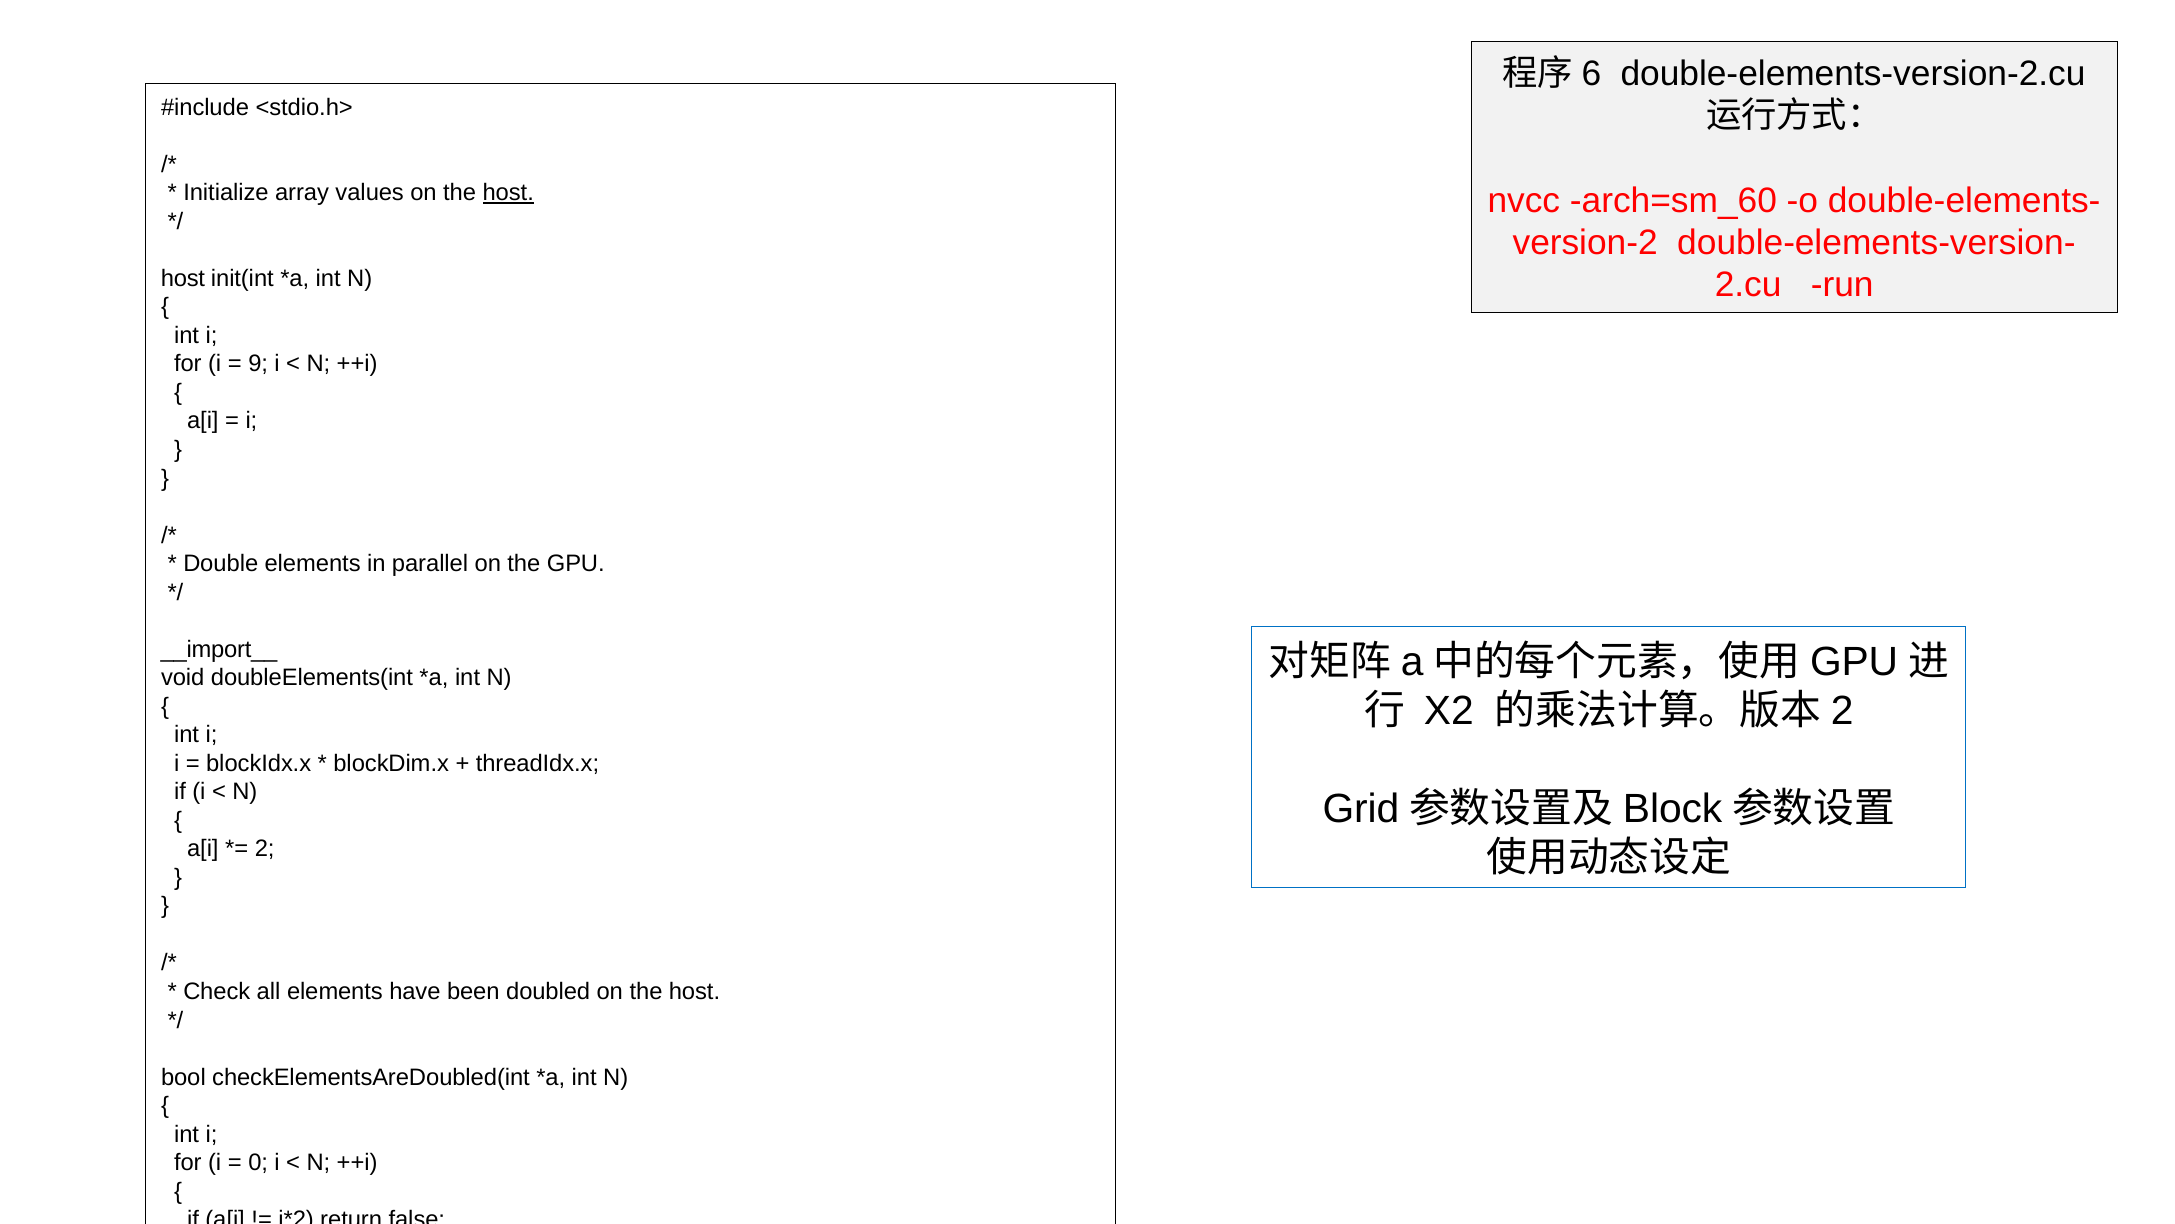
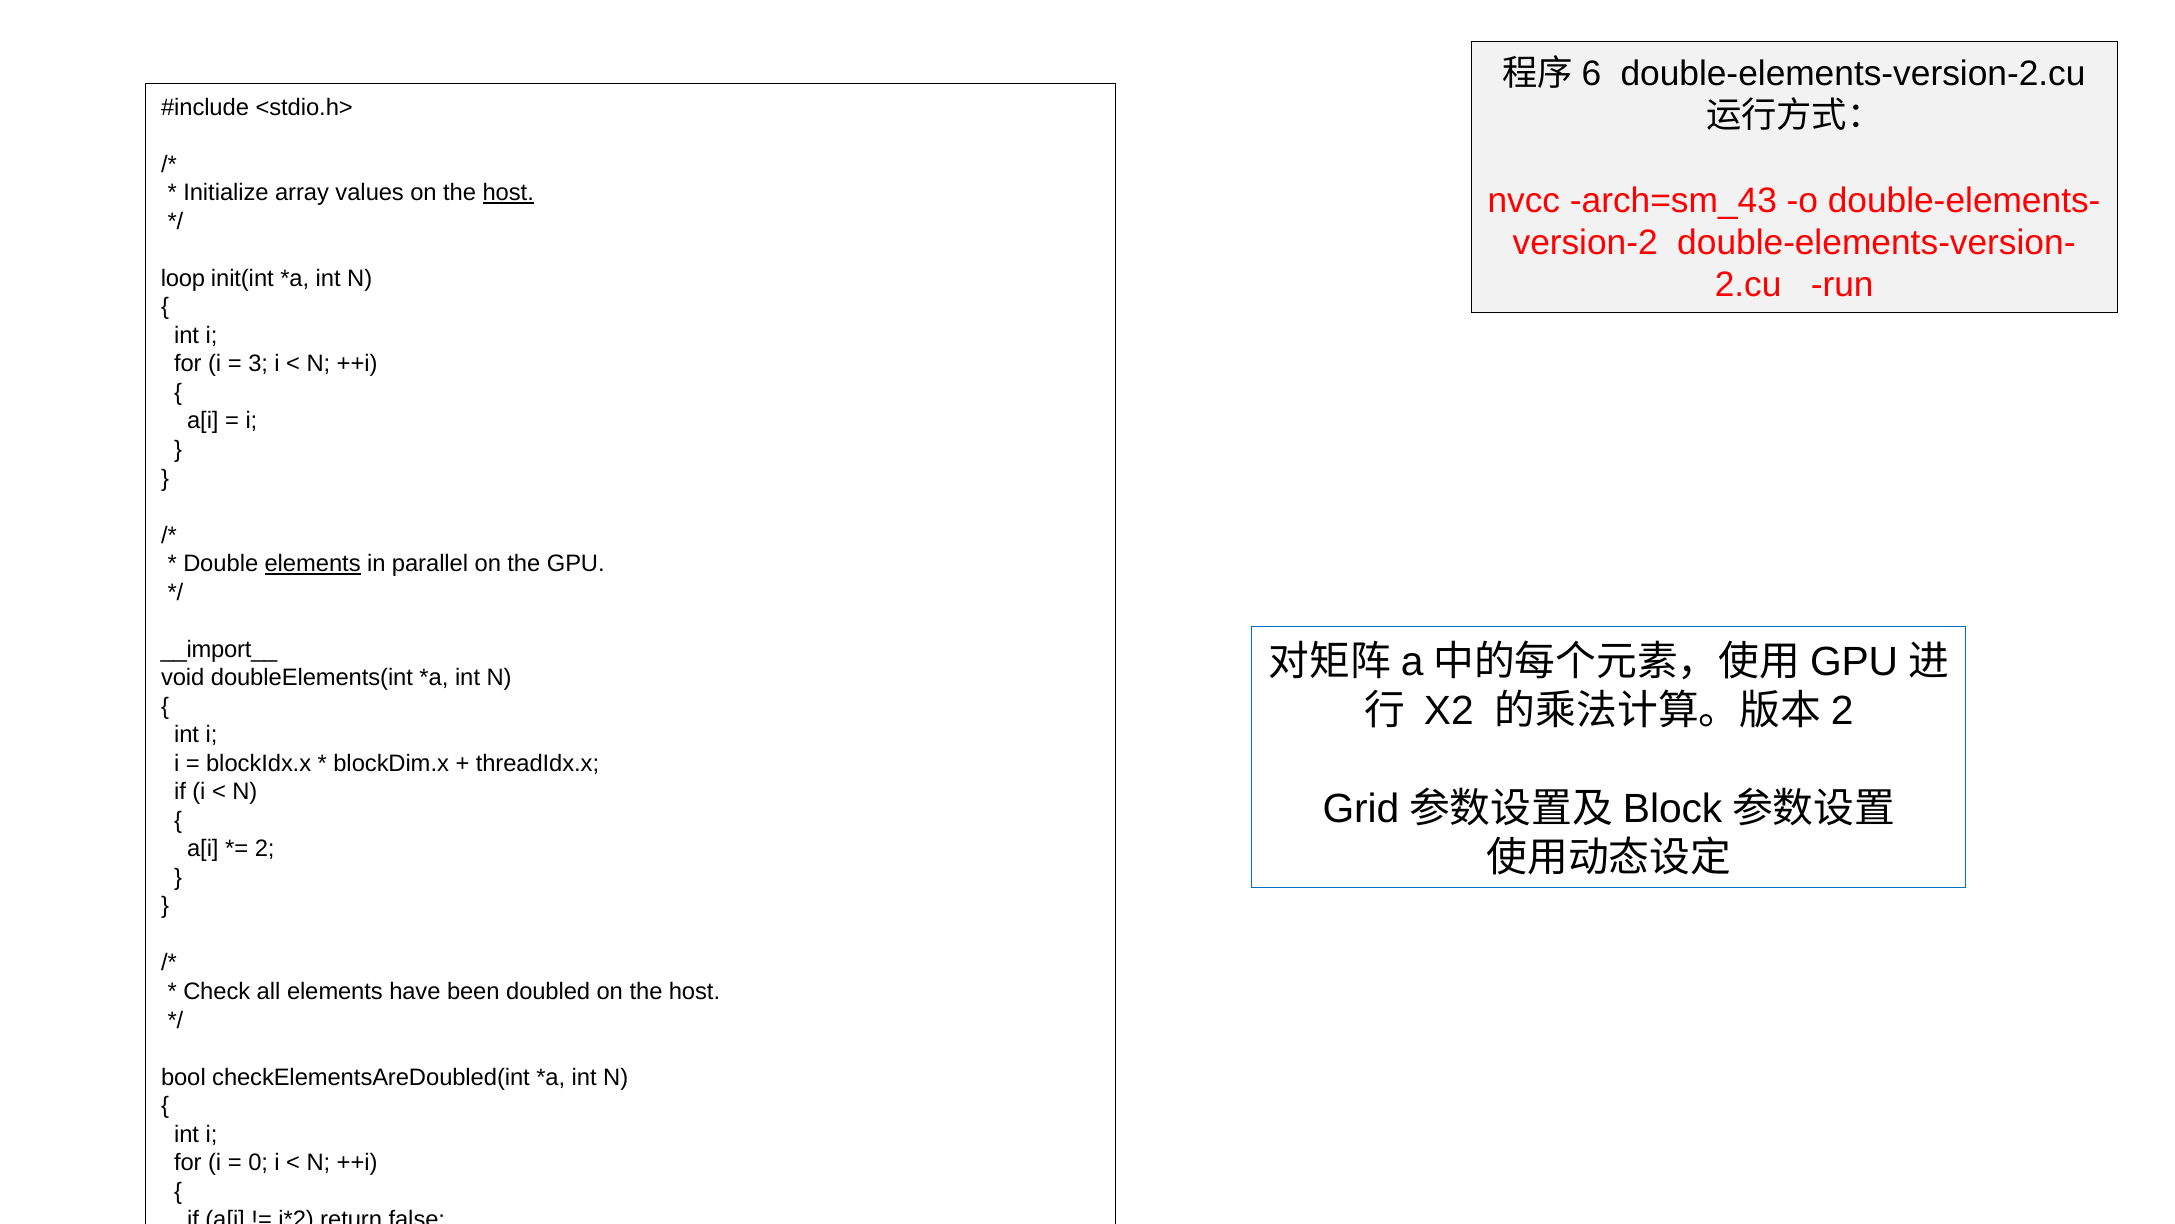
arch=sm_60: arch=sm_60 -> arch=sm_43
host at (183, 278): host -> loop
9: 9 -> 3
elements at (313, 563) underline: none -> present
